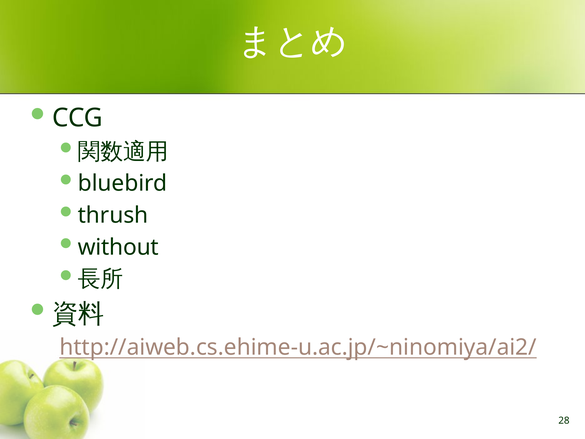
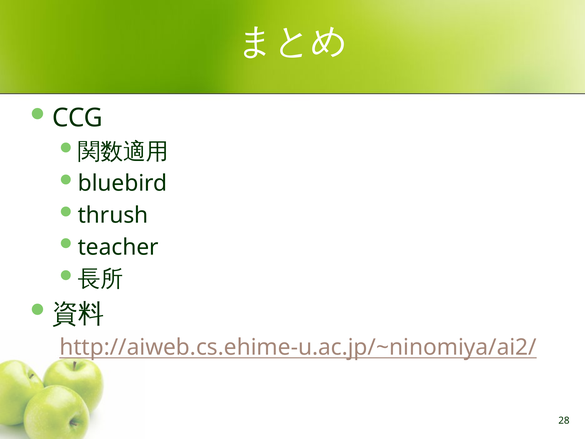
without: without -> teacher
